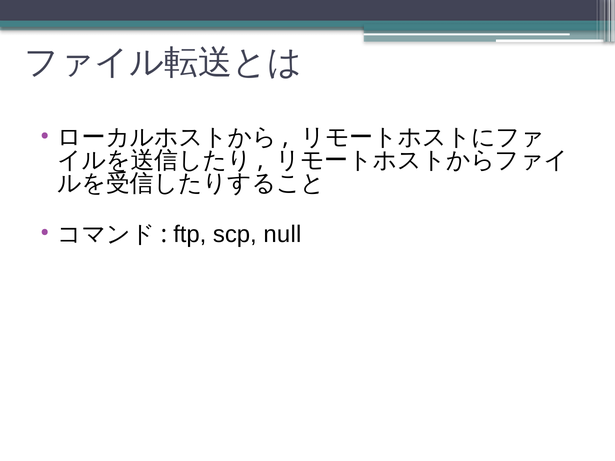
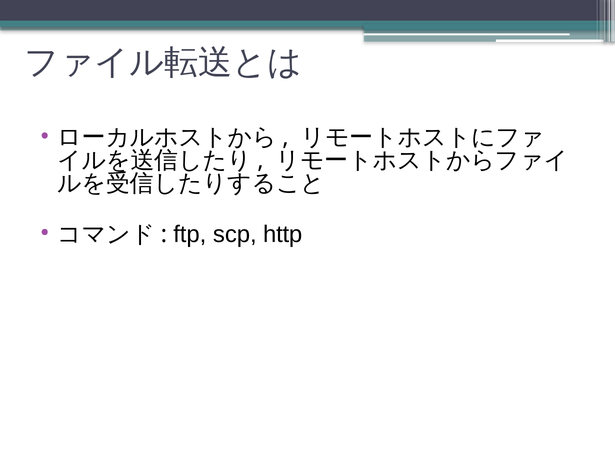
null: null -> http
